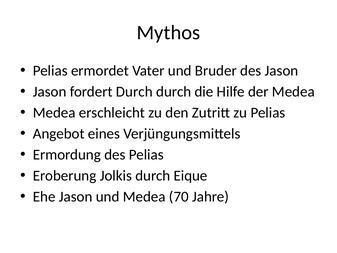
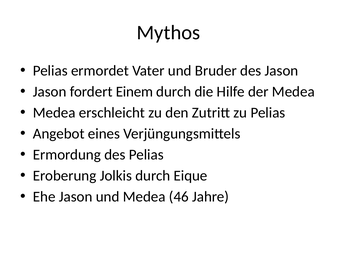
fordert Durch: Durch -> Einem
70: 70 -> 46
